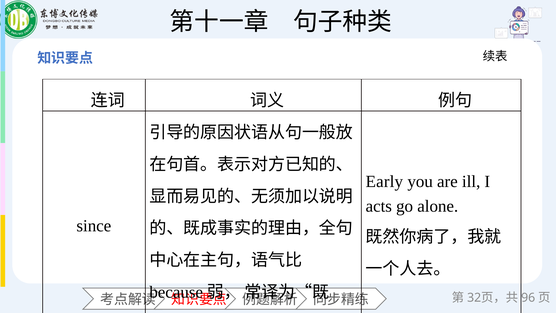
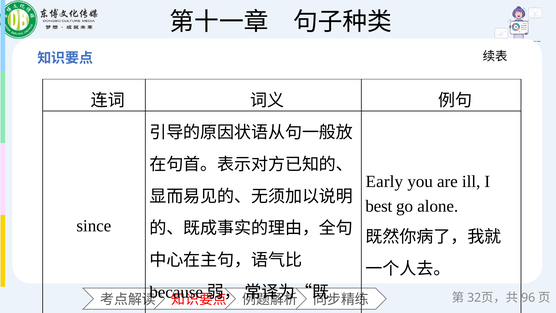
acts: acts -> best
